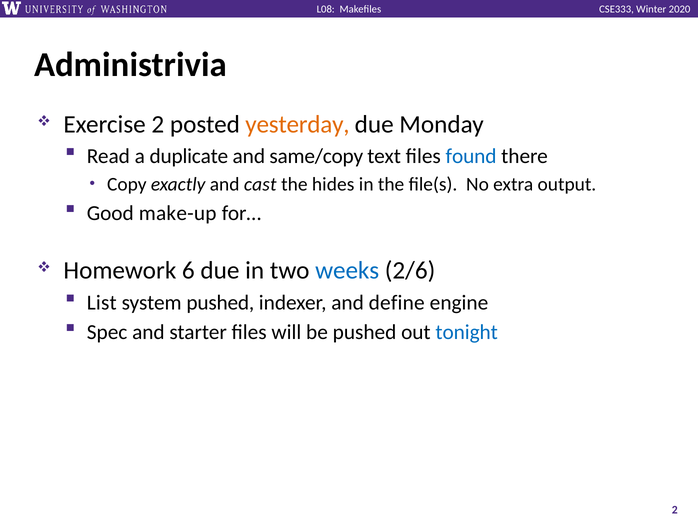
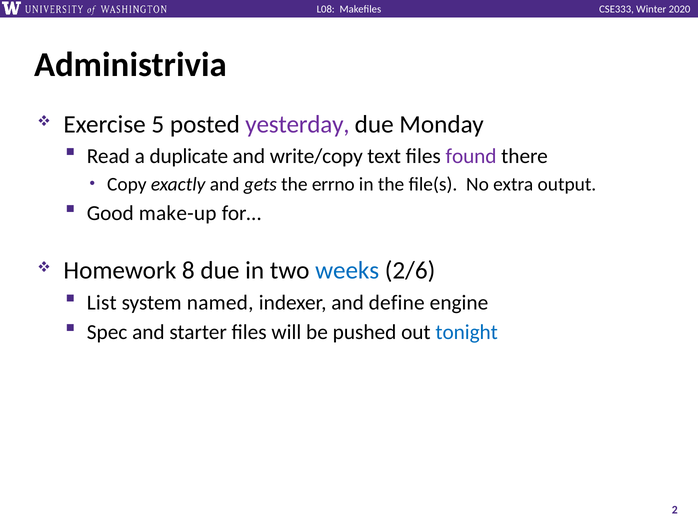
Exercise 2: 2 -> 5
yesterday colour: orange -> purple
same/copy: same/copy -> write/copy
found colour: blue -> purple
cast: cast -> gets
hides: hides -> errno
6: 6 -> 8
system pushed: pushed -> named
